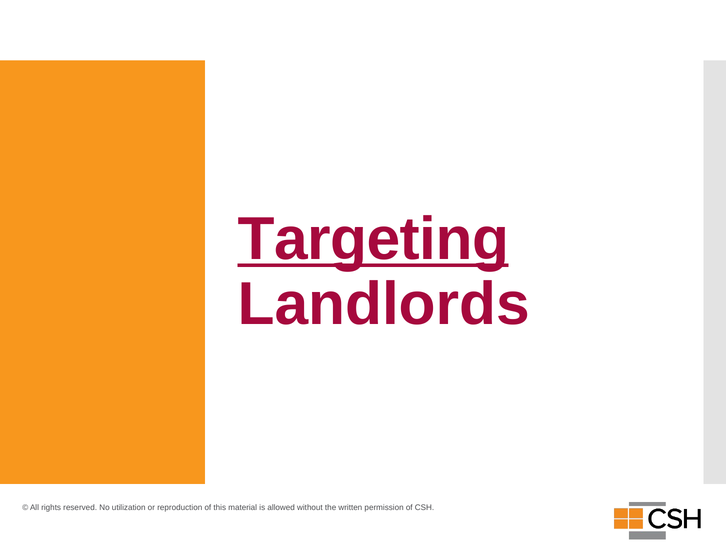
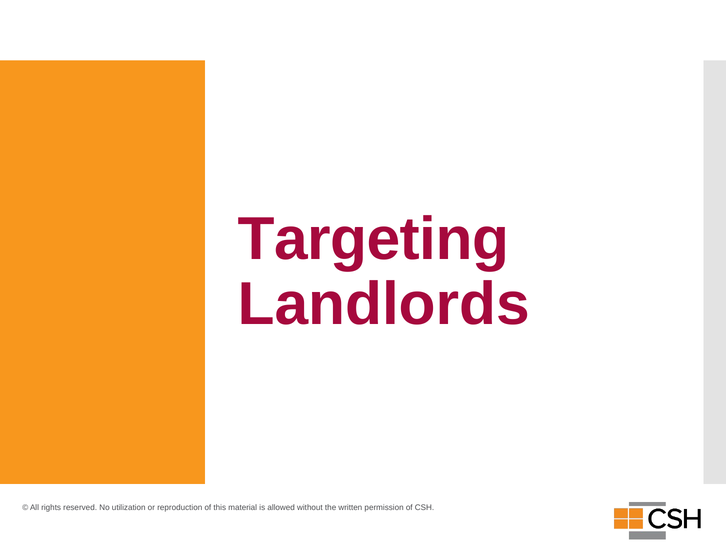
Targeting underline: present -> none
